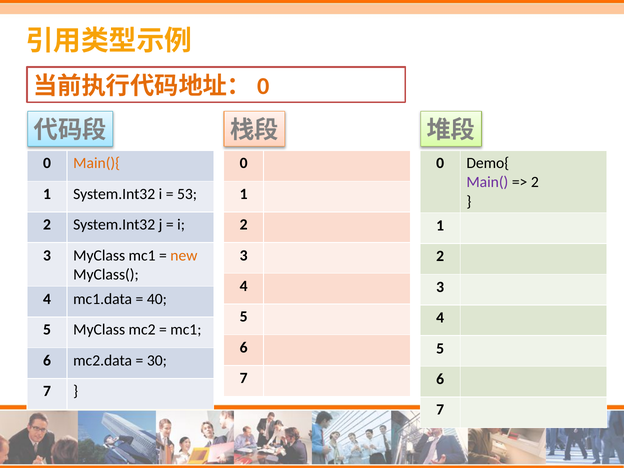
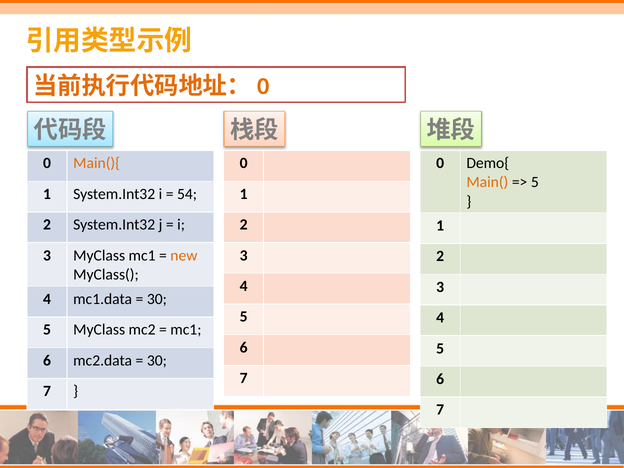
Main( colour: purple -> orange
2 at (535, 182): 2 -> 5
53: 53 -> 54
40 at (157, 299): 40 -> 30
